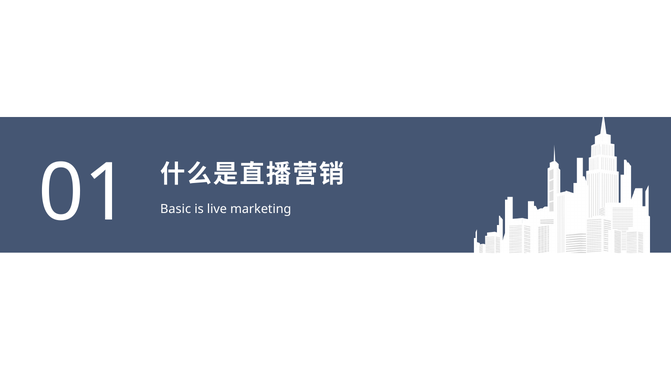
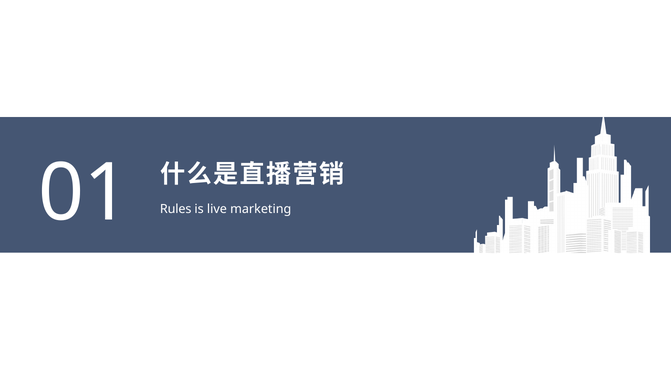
Basic: Basic -> Rules
